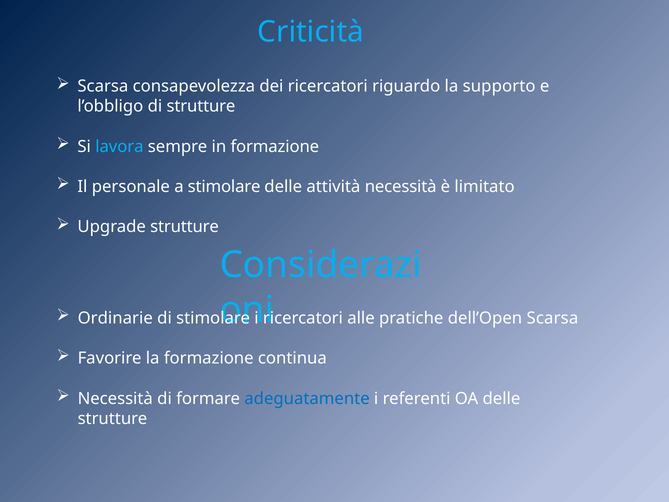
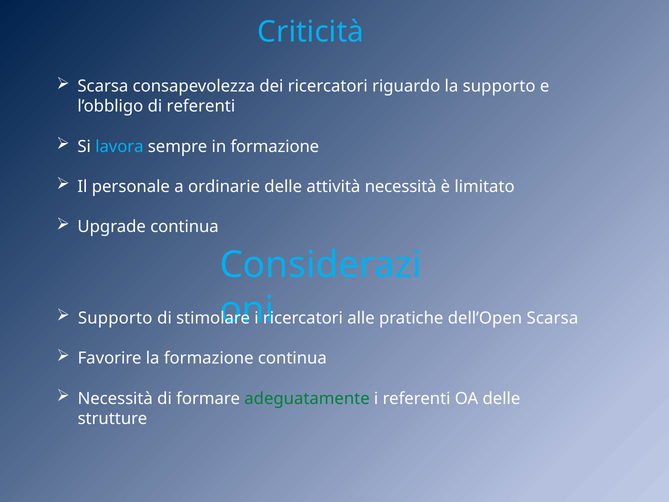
di strutture: strutture -> referenti
a stimolare: stimolare -> ordinarie
Upgrade strutture: strutture -> continua
Ordinarie at (115, 318): Ordinarie -> Supporto
adeguatamente colour: blue -> green
